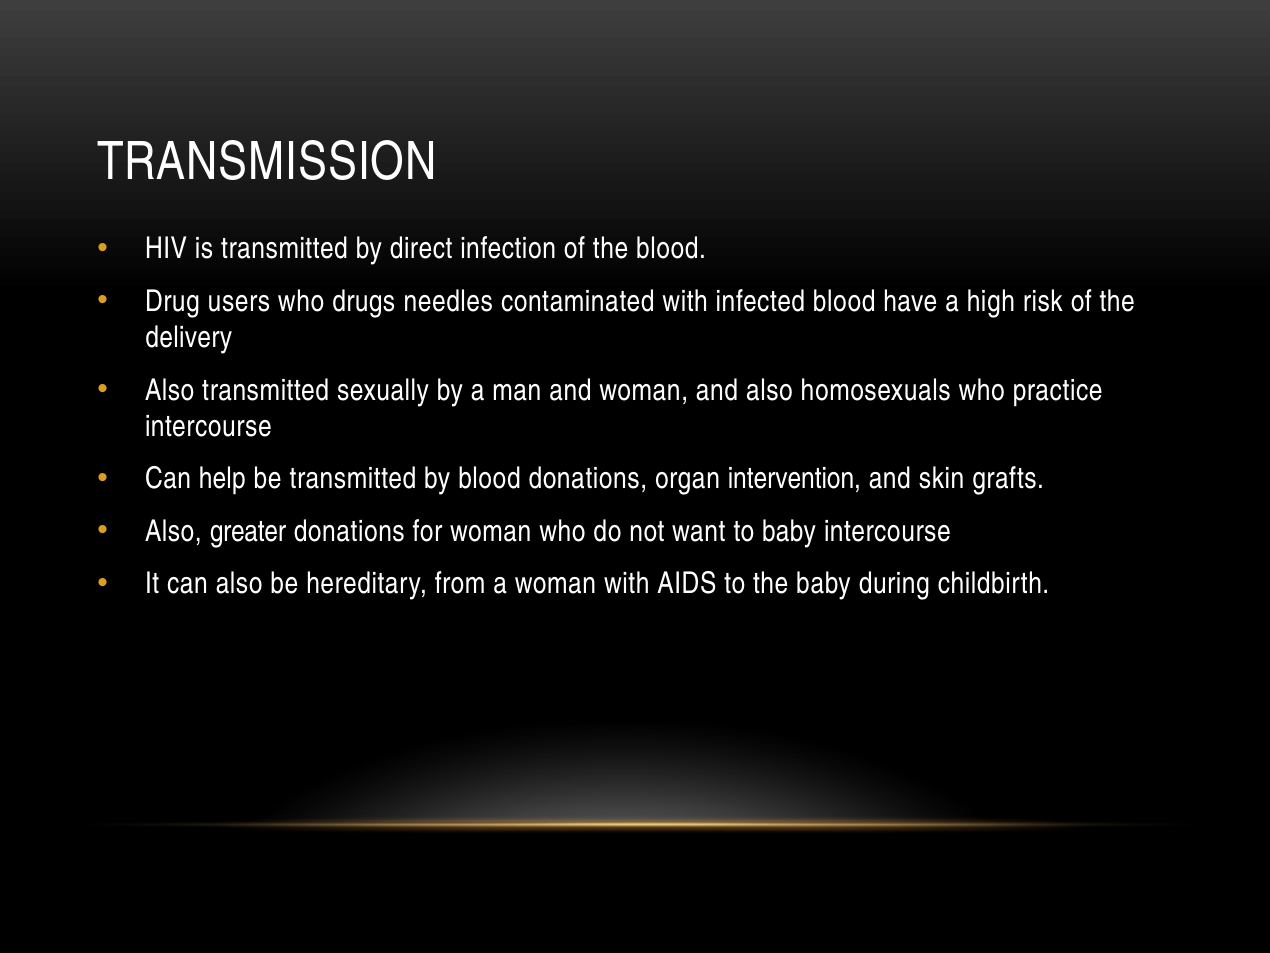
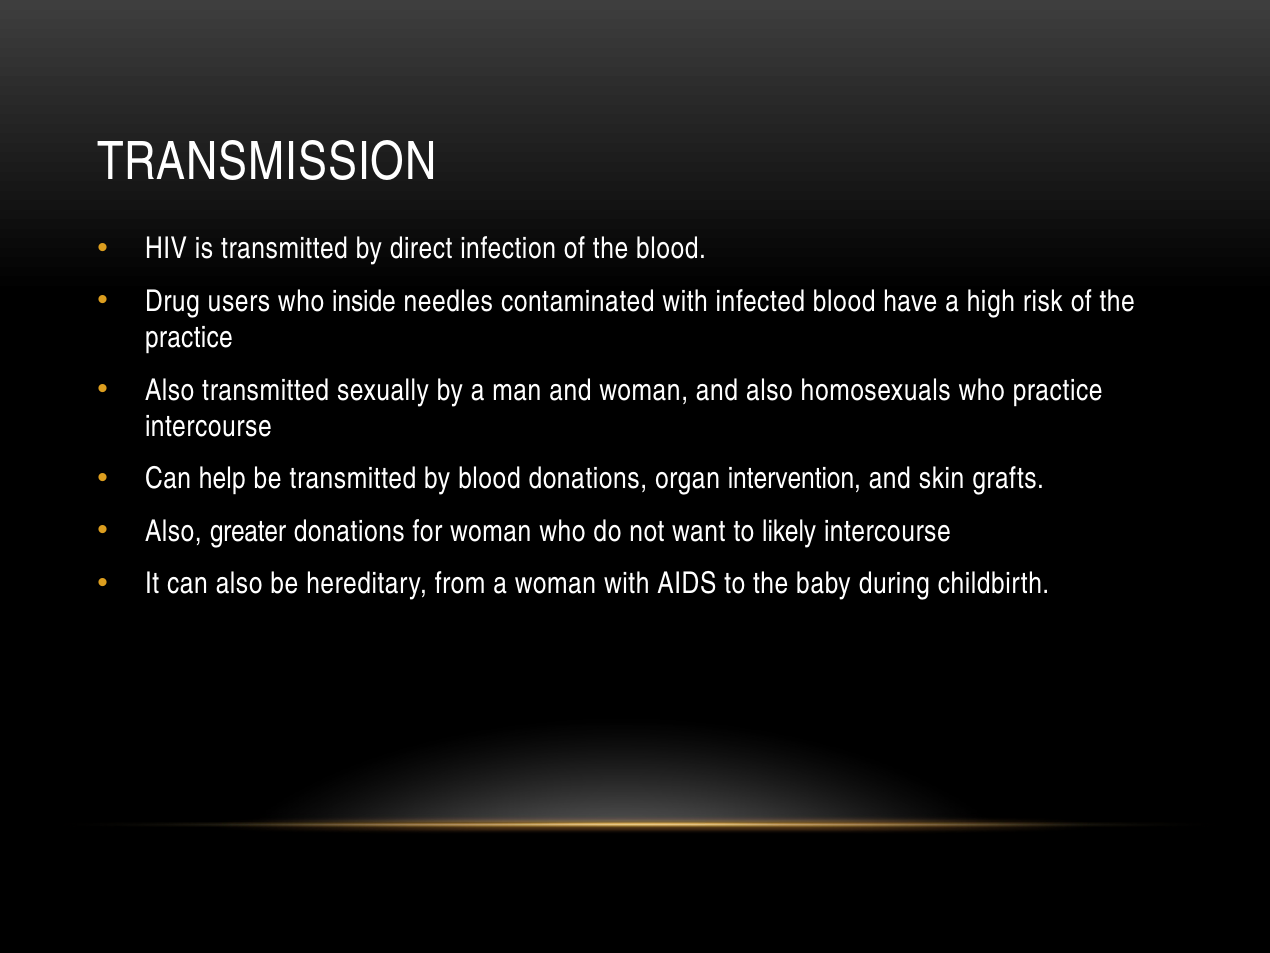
drugs: drugs -> inside
delivery at (189, 337): delivery -> practice
to baby: baby -> likely
